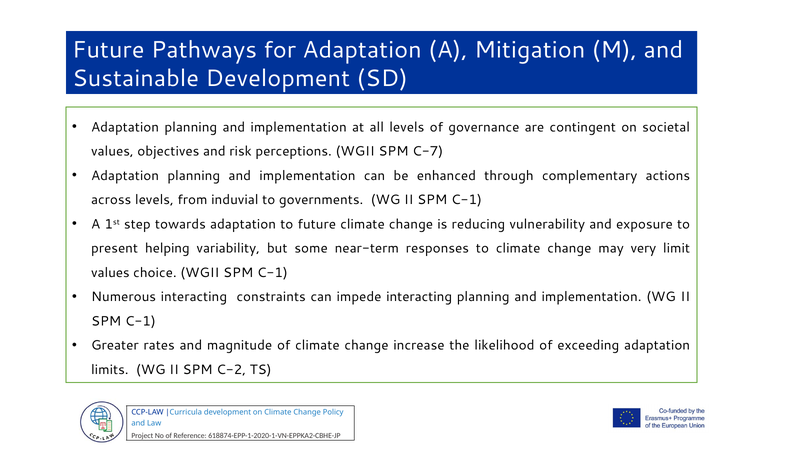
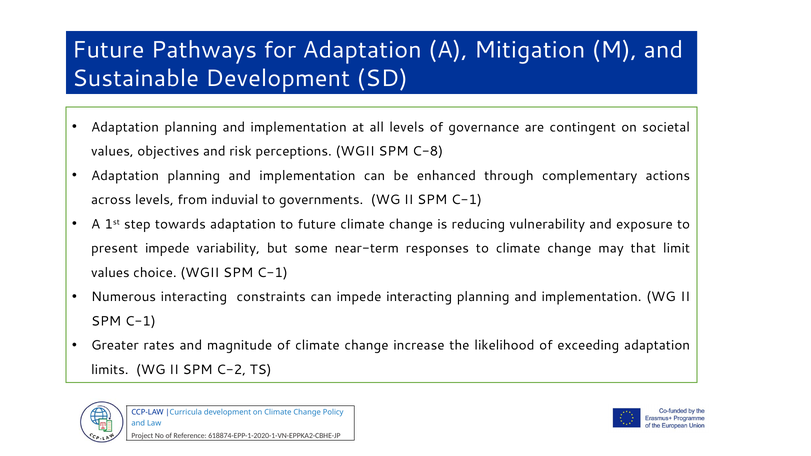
C-7: C-7 -> C-8
present helping: helping -> impede
very: very -> that
